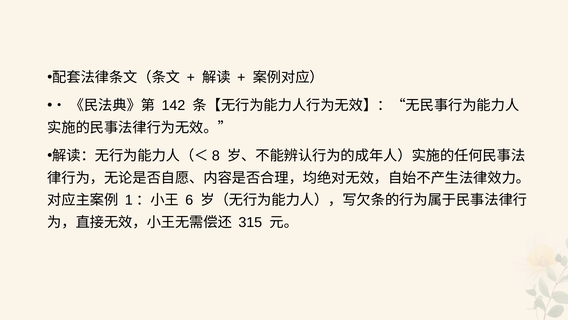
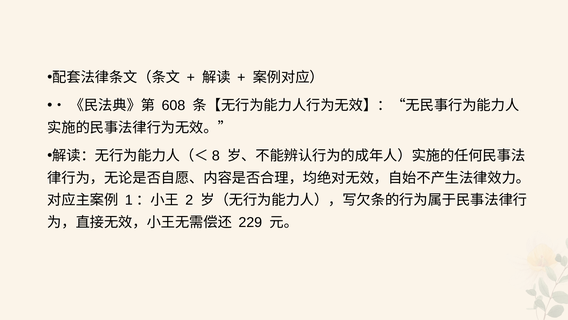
142: 142 -> 608
6: 6 -> 2
315: 315 -> 229
